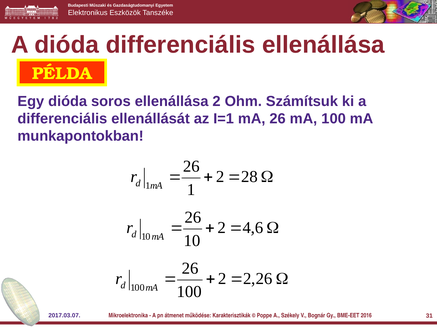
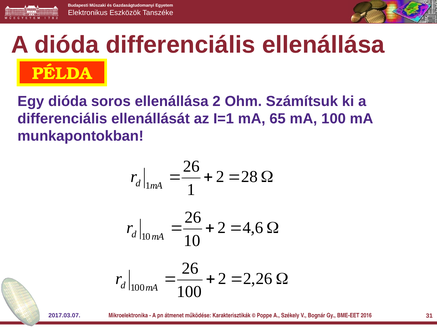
mA 26: 26 -> 65
